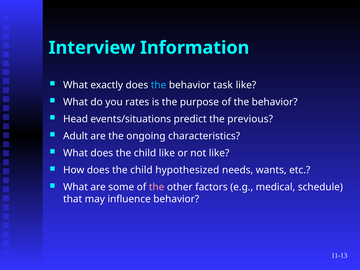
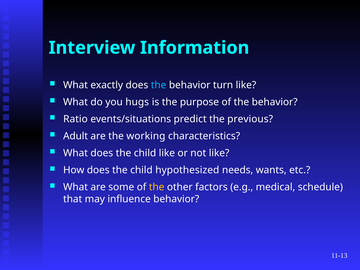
task: task -> turn
rates: rates -> hugs
Head: Head -> Ratio
ongoing: ongoing -> working
the at (157, 187) colour: pink -> yellow
